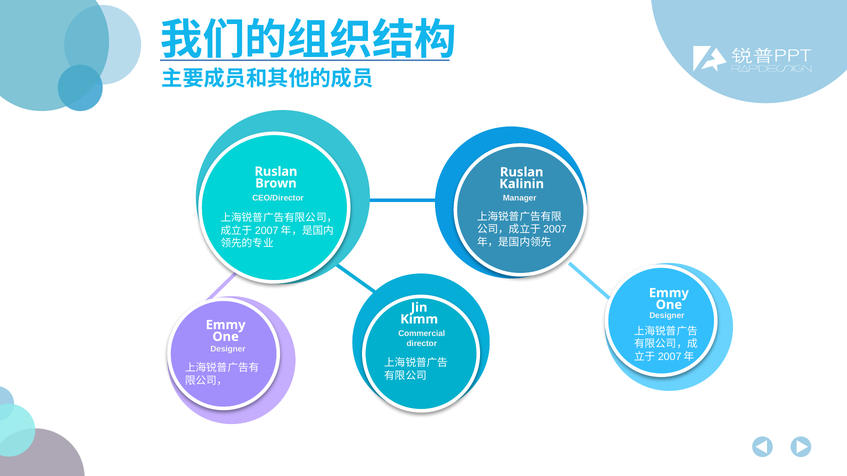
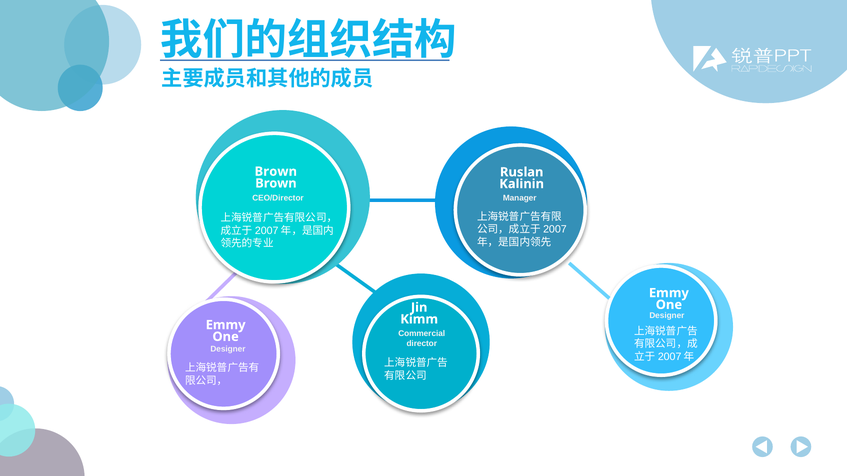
Ruslan at (276, 172): Ruslan -> Brown
